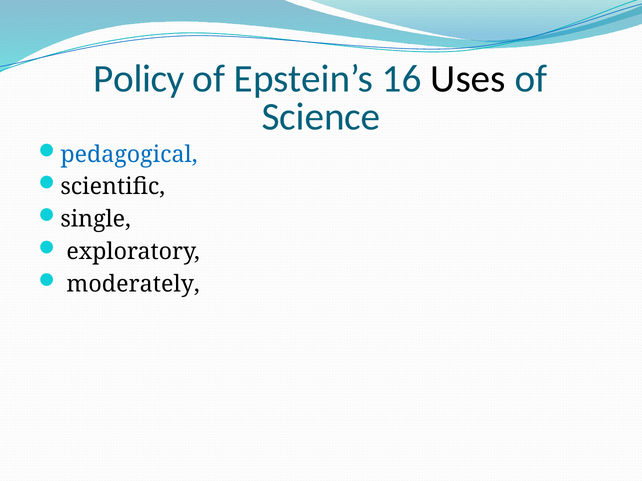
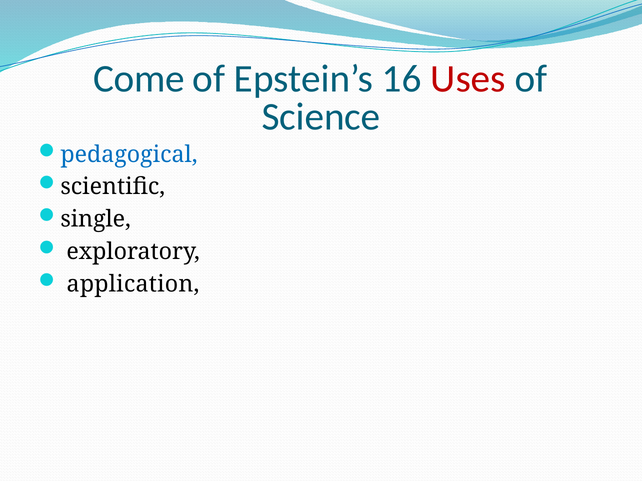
Policy: Policy -> Come
Uses colour: black -> red
moderately: moderately -> application
